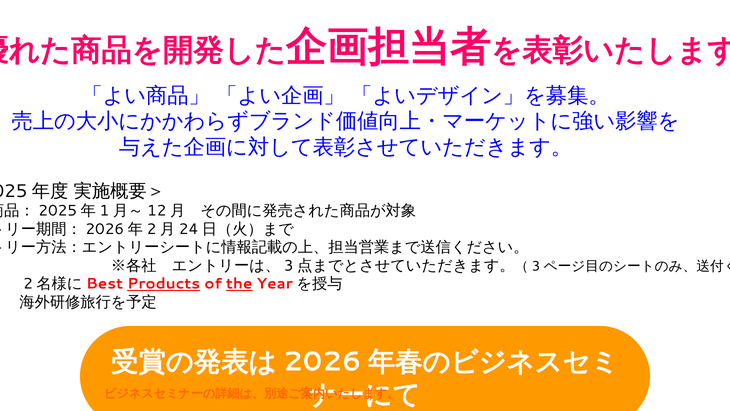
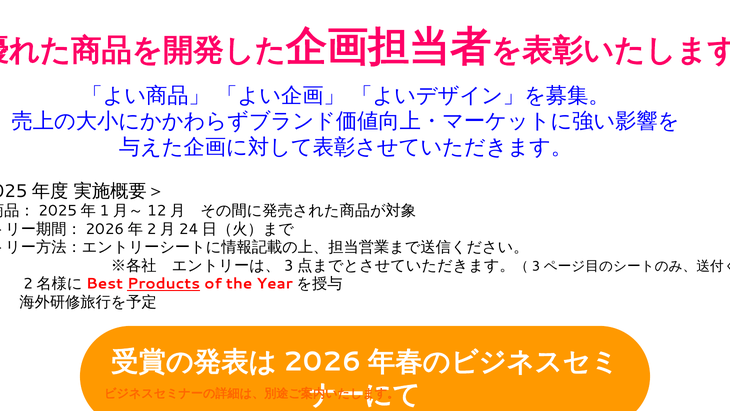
the underline: present -> none
